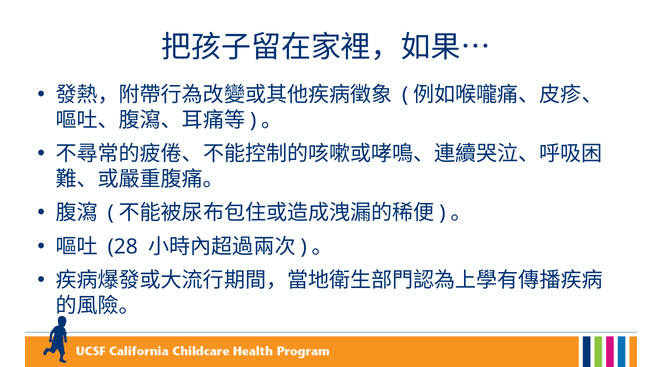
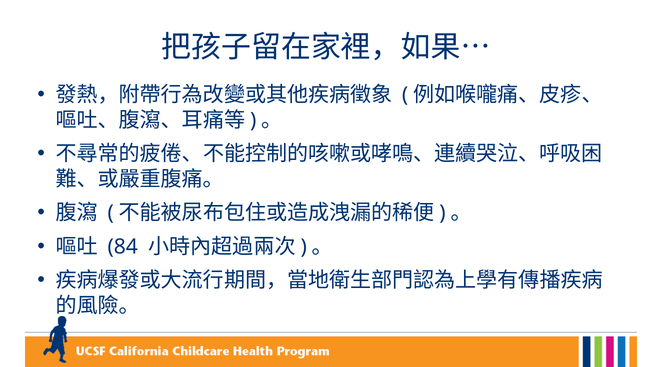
28: 28 -> 84
